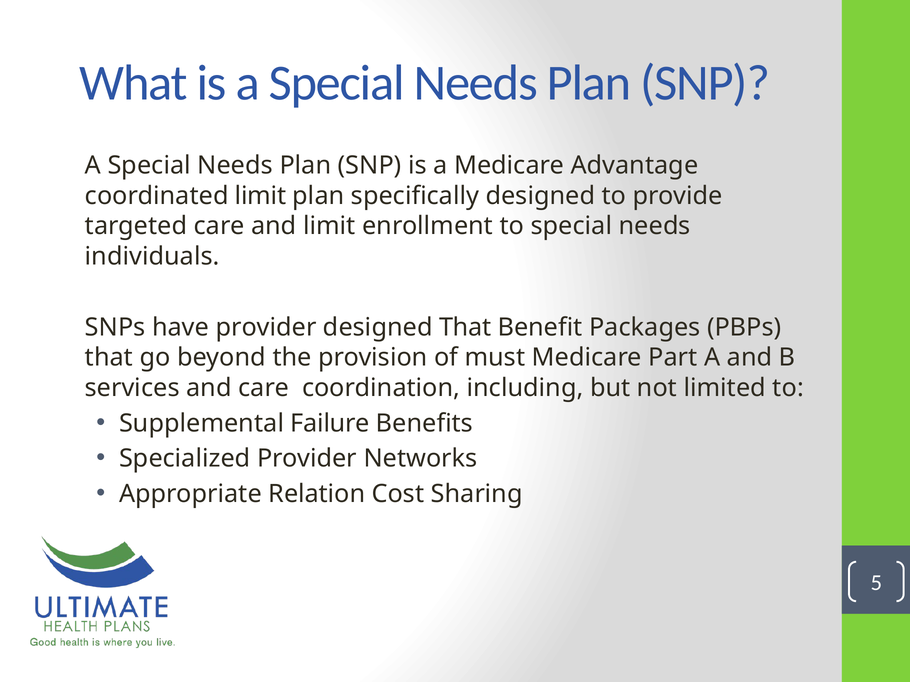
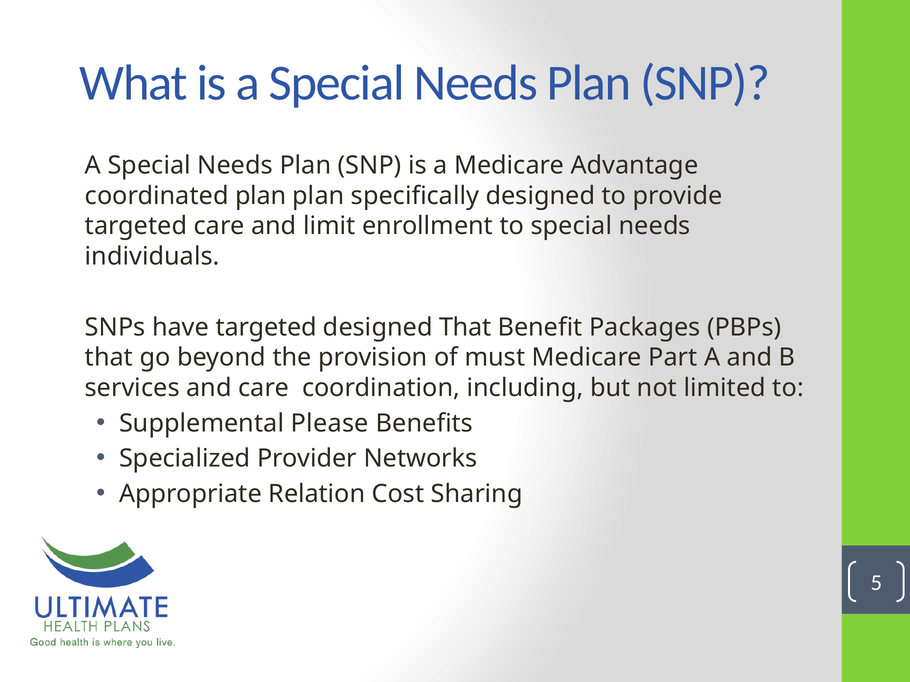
coordinated limit: limit -> plan
have provider: provider -> targeted
Failure: Failure -> Please
